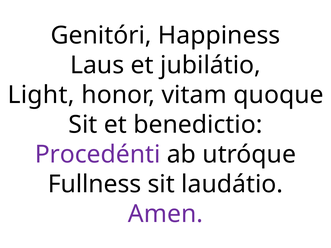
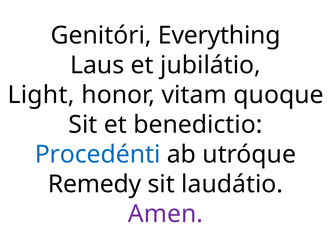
Happiness: Happiness -> Everything
Procedénti colour: purple -> blue
Fullness: Fullness -> Remedy
